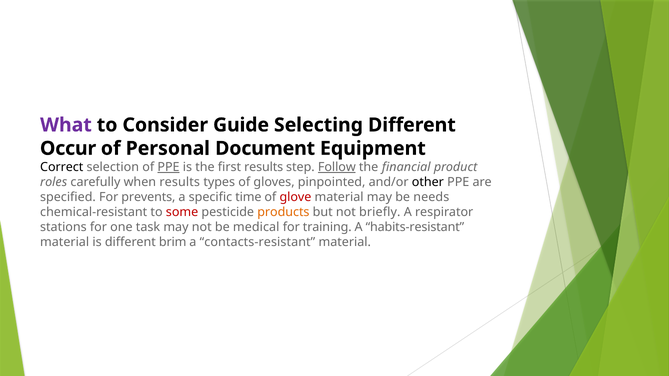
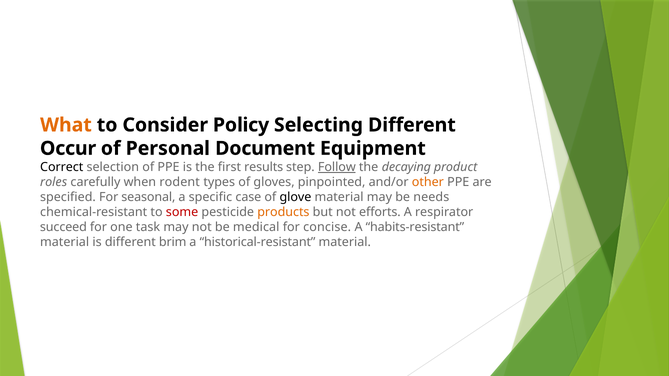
What colour: purple -> orange
Guide: Guide -> Policy
PPE at (169, 167) underline: present -> none
financial: financial -> decaying
when results: results -> rodent
other colour: black -> orange
prevents: prevents -> seasonal
time: time -> case
glove colour: red -> black
briefly: briefly -> efforts
stations: stations -> succeed
training: training -> concise
contacts-resistant: contacts-resistant -> historical-resistant
